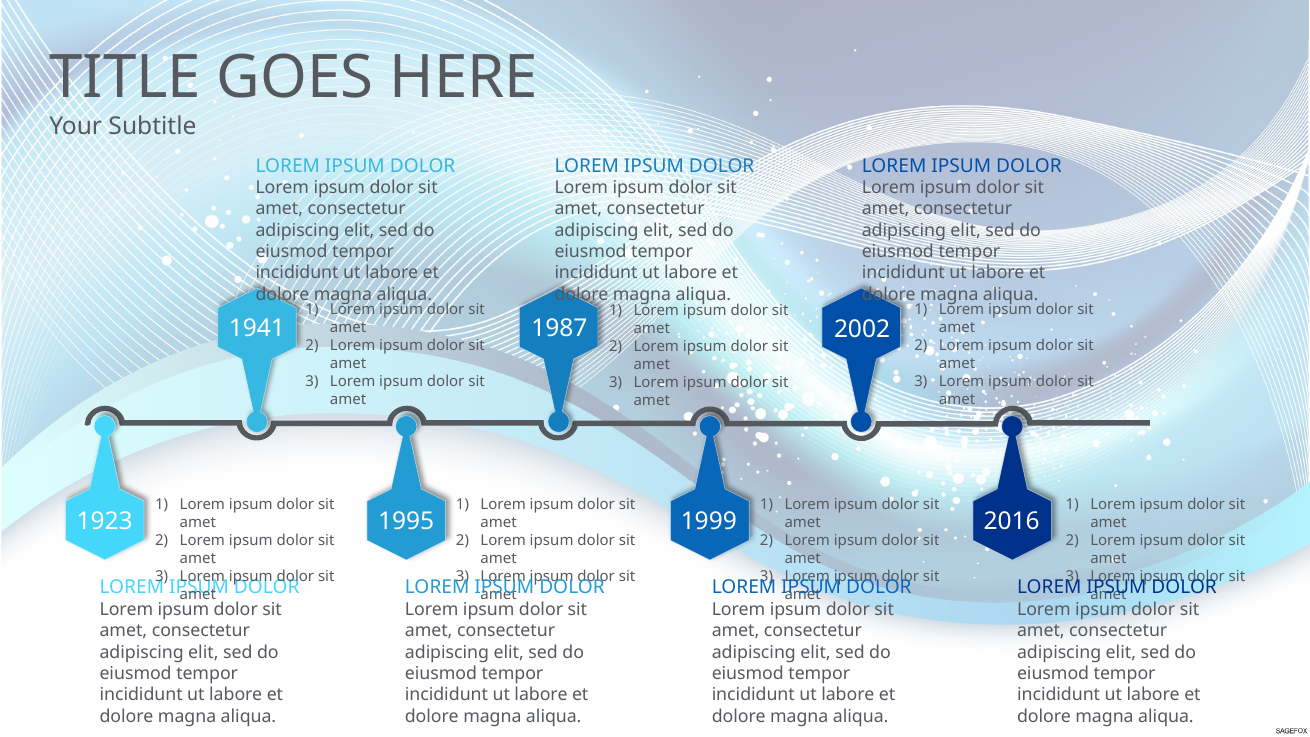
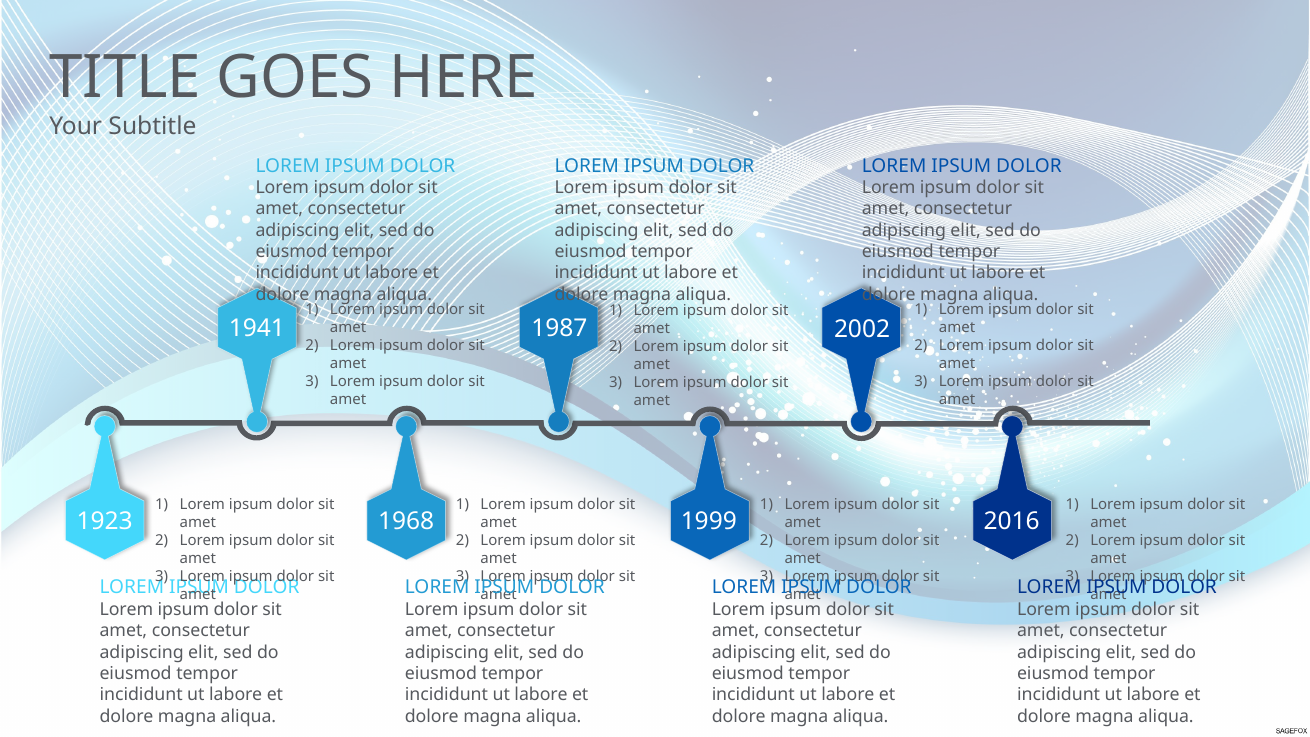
1995: 1995 -> 1968
